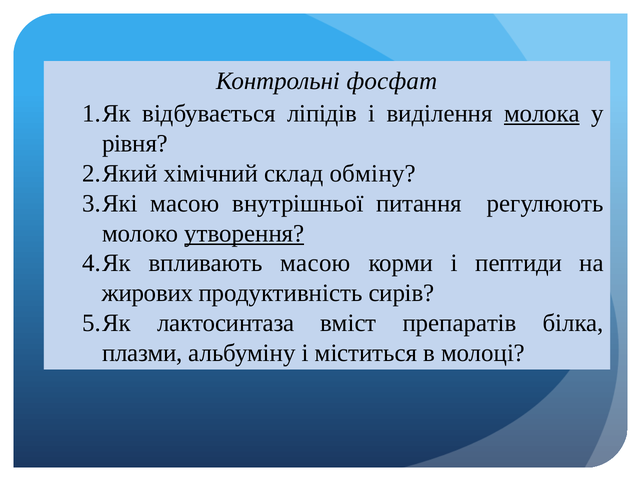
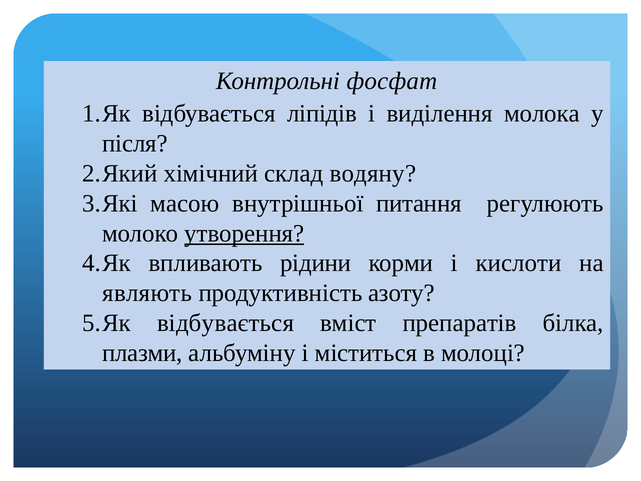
молока underline: present -> none
рівня: рівня -> після
обміну: обміну -> водяну
впливають масою: масою -> рідини
пептиди: пептиди -> кислоти
жирових: жирових -> являють
сирів: сирів -> азоту
лактосинтаза at (226, 323): лактосинтаза -> відбувається
